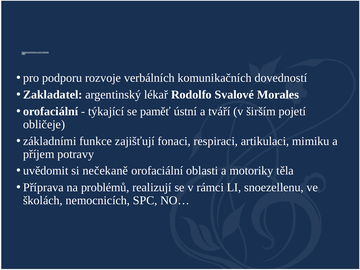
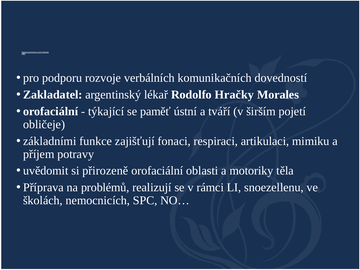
Svalové: Svalové -> Hračky
nečekaně: nečekaně -> přirozeně
